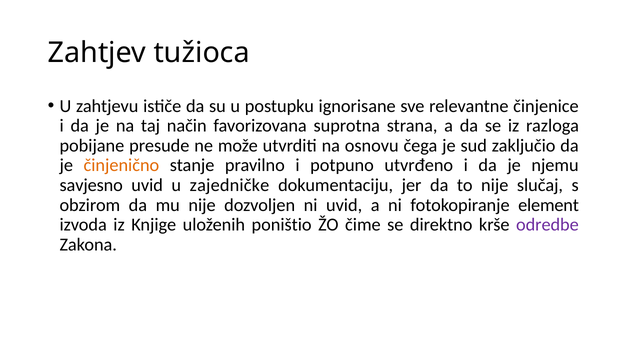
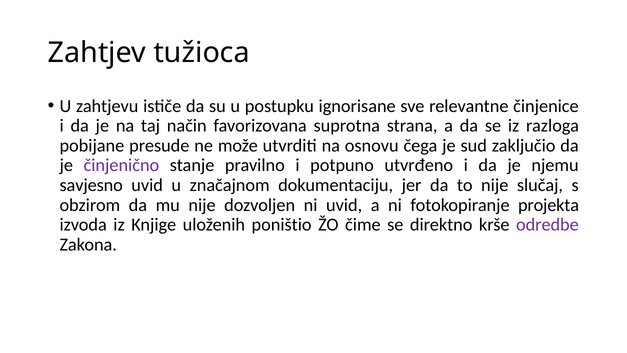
činjenično colour: orange -> purple
zajedničke: zajedničke -> značajnom
element: element -> projekta
